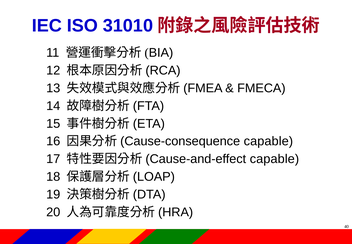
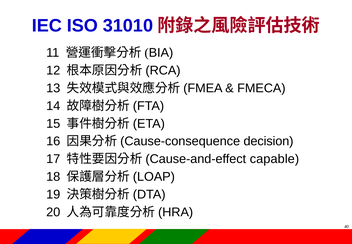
capable at (268, 141): capable -> decision
